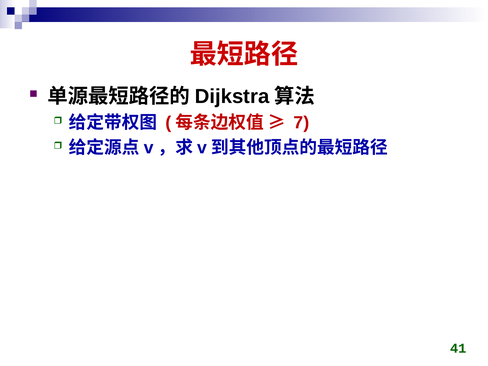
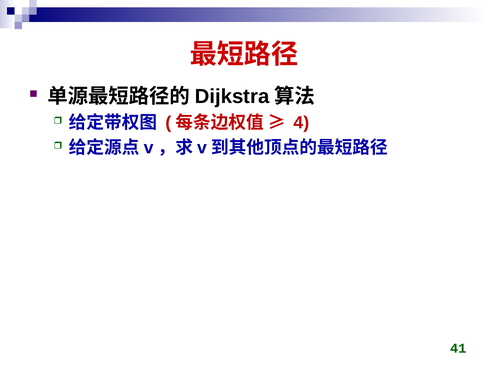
7: 7 -> 4
